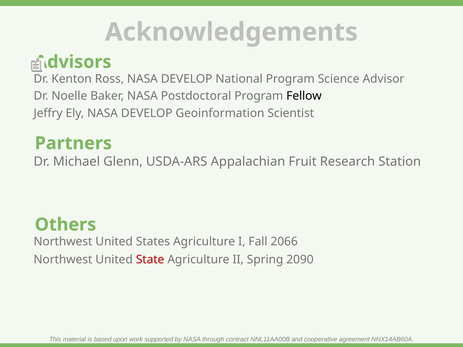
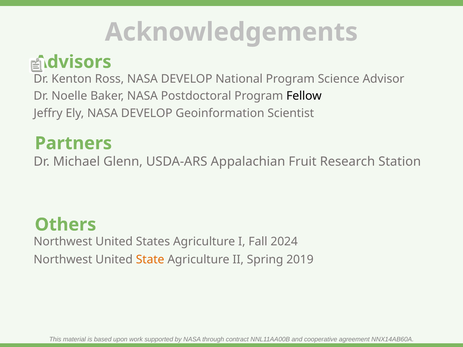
2066: 2066 -> 2024
State colour: red -> orange
2090: 2090 -> 2019
